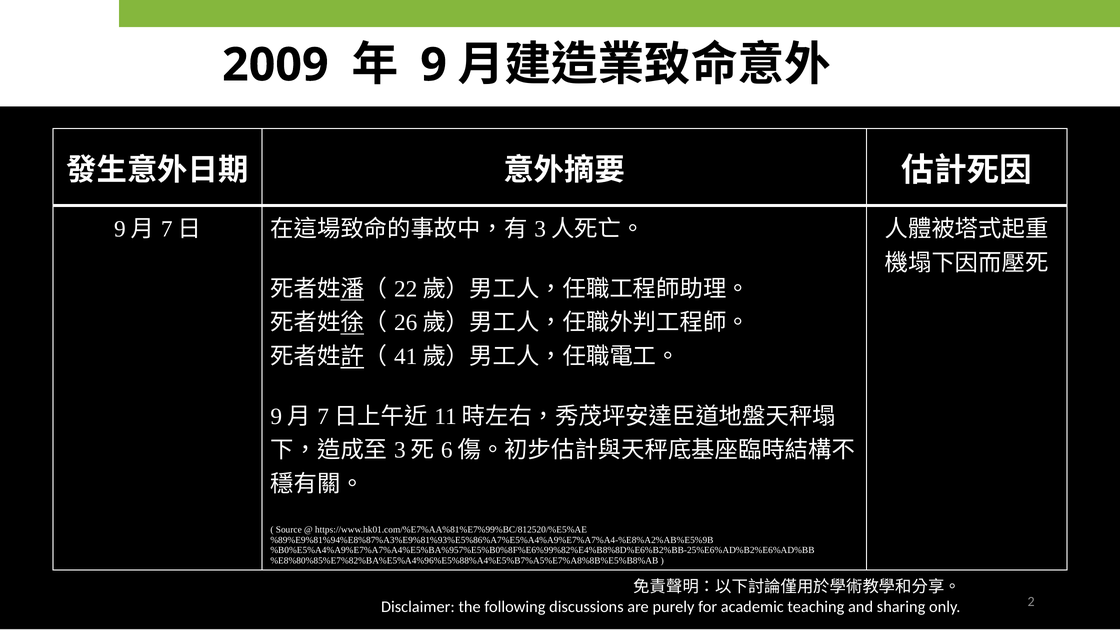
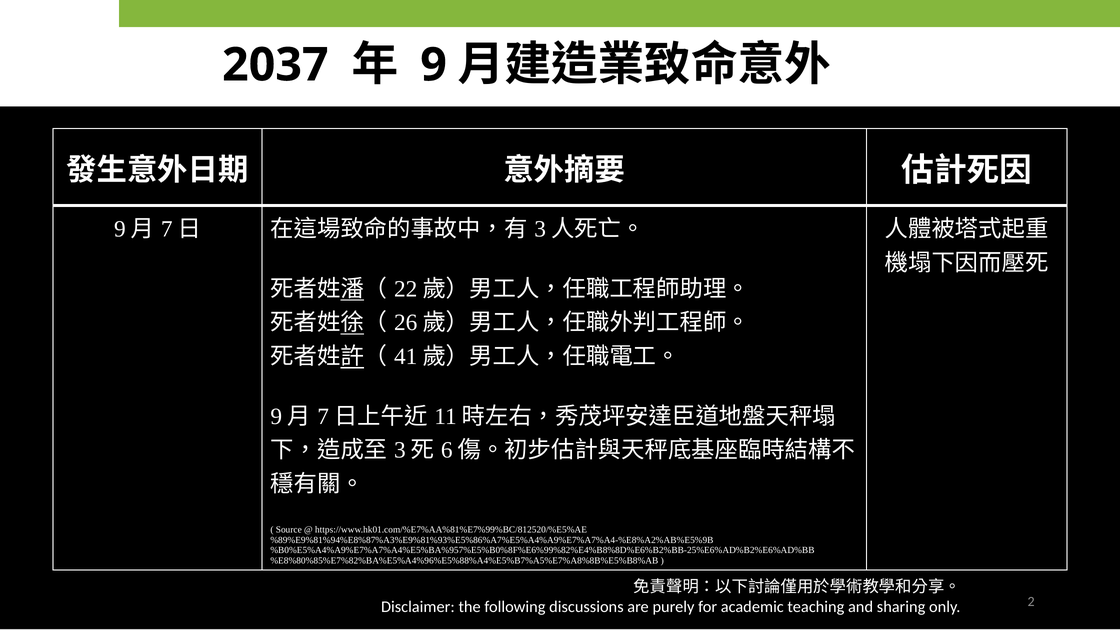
2009: 2009 -> 2037
